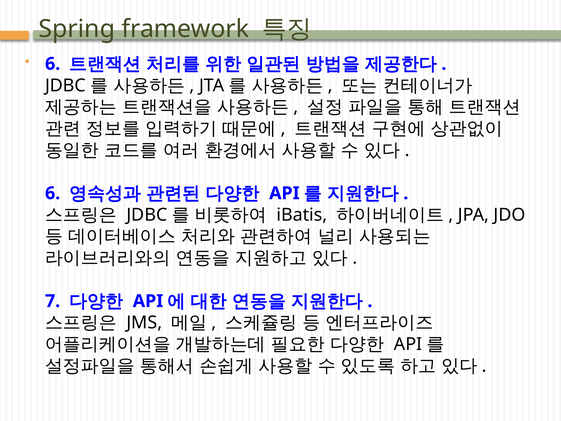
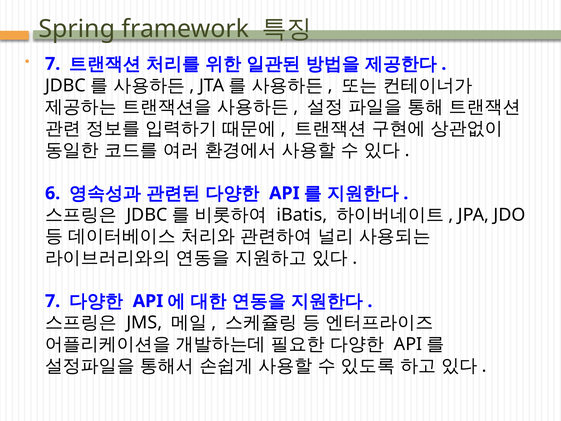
6 at (53, 64): 6 -> 7
